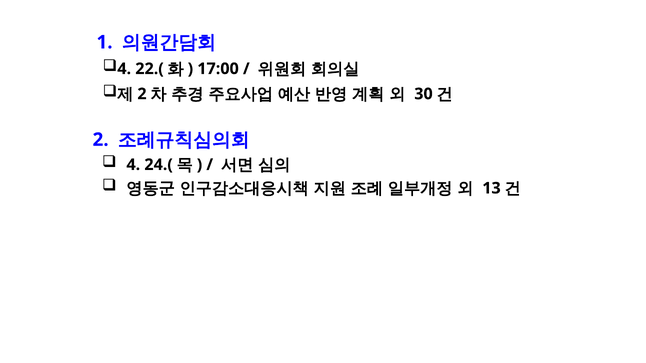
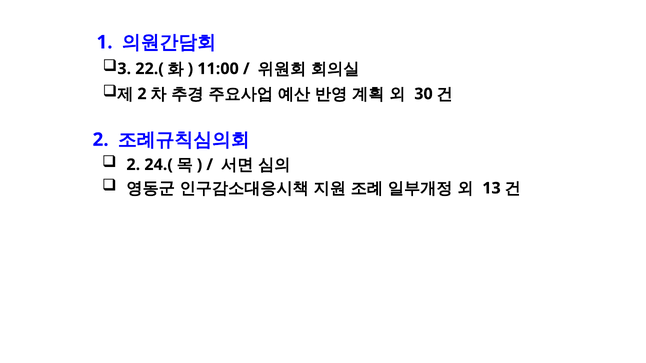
4 at (124, 69): 4 -> 3
17:00: 17:00 -> 11:00
4 at (133, 165): 4 -> 2
